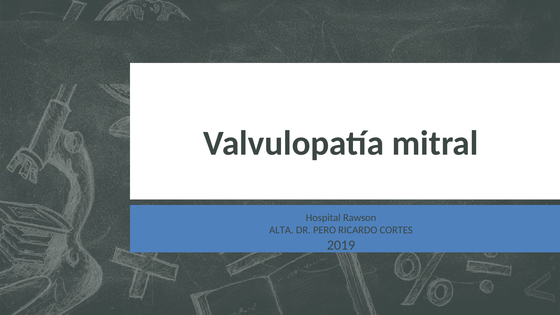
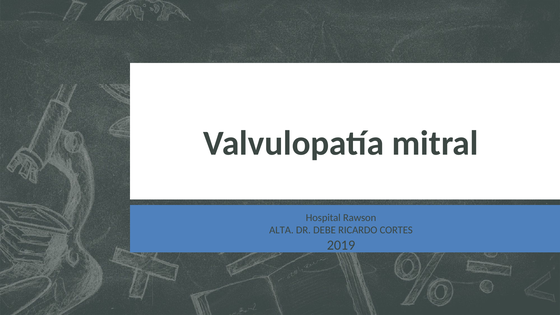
PERO: PERO -> DEBE
